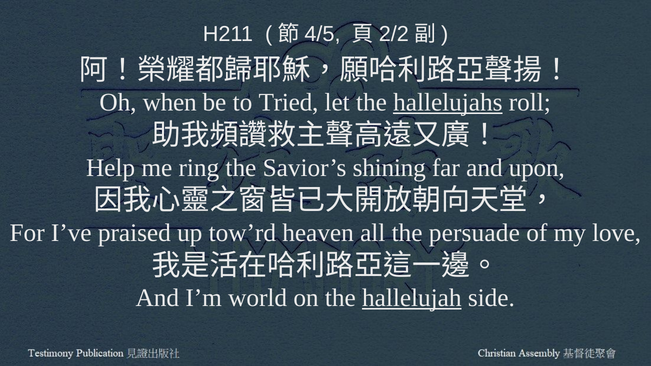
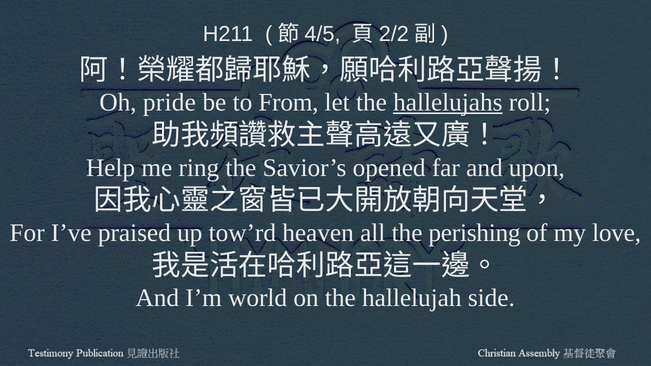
when: when -> pride
Tried: Tried -> From
shining: shining -> opened
persuade: persuade -> perishing
hallelujah underline: present -> none
